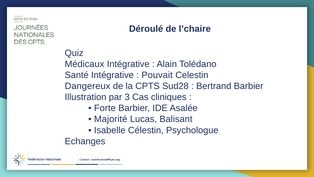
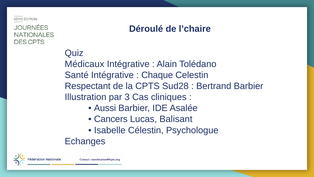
Pouvait: Pouvait -> Chaque
Dangereux: Dangereux -> Respectant
Forte: Forte -> Aussi
Majorité: Majorité -> Cancers
